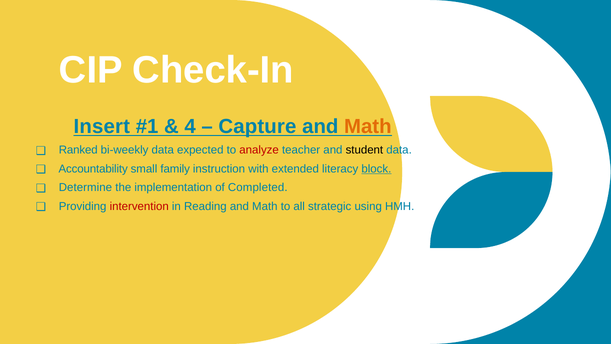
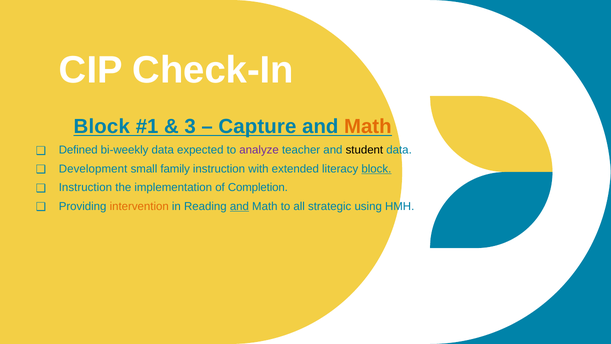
Insert at (102, 126): Insert -> Block
4: 4 -> 3
Ranked: Ranked -> Defined
analyze colour: red -> purple
Accountability: Accountability -> Development
Determine at (85, 187): Determine -> Instruction
Completed: Completed -> Completion
intervention colour: red -> orange
and at (239, 206) underline: none -> present
